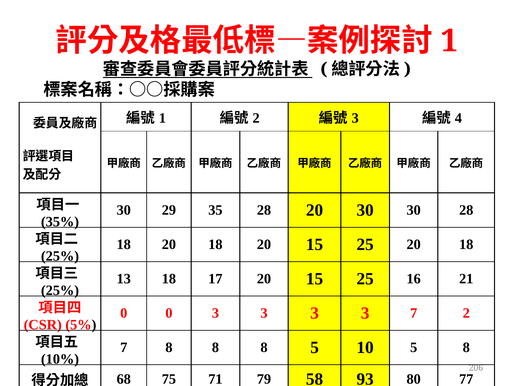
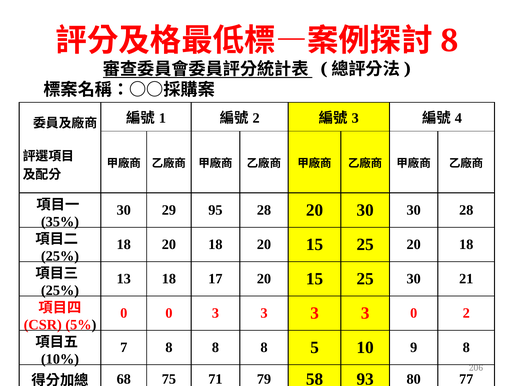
1 at (449, 41): 1 -> 8
35: 35 -> 95
25 16: 16 -> 30
3 7: 7 -> 0
10 5: 5 -> 9
